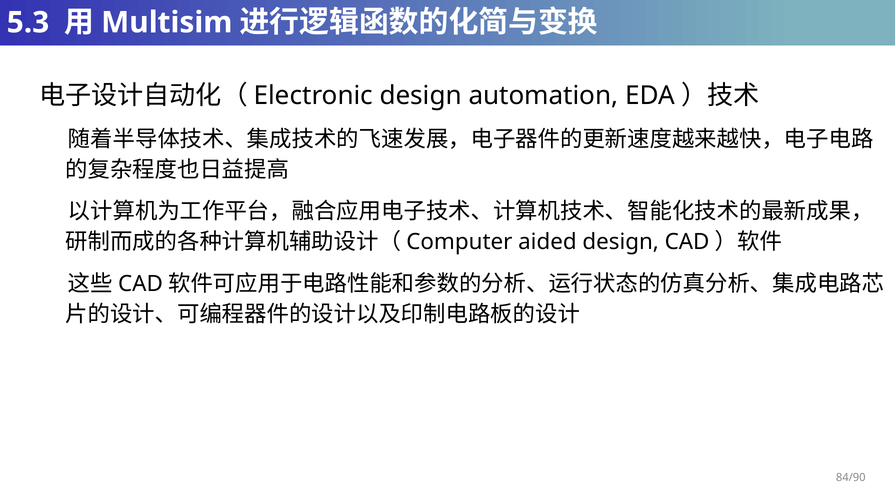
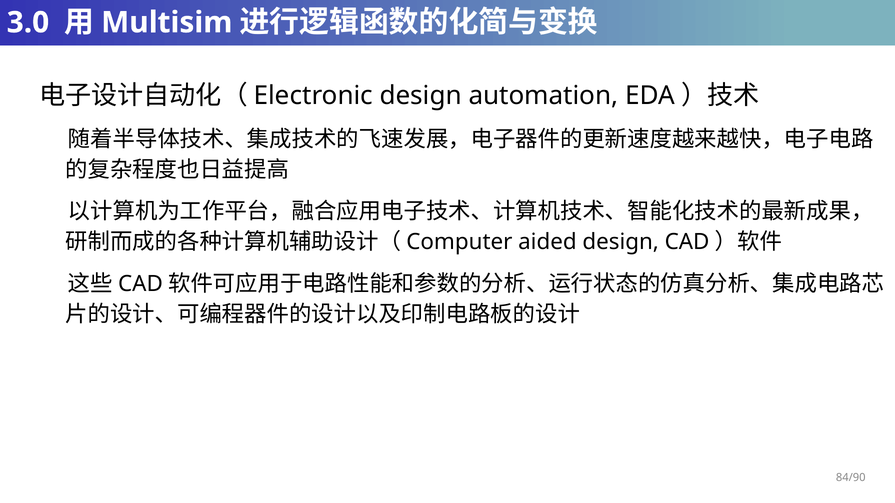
5.3: 5.3 -> 3.0
